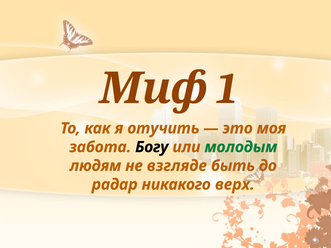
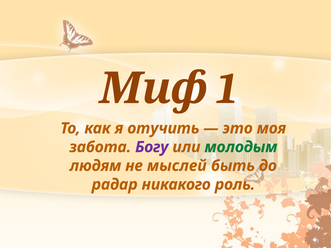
Богу colour: black -> purple
взгляде: взгляде -> мыслей
верх: верх -> роль
